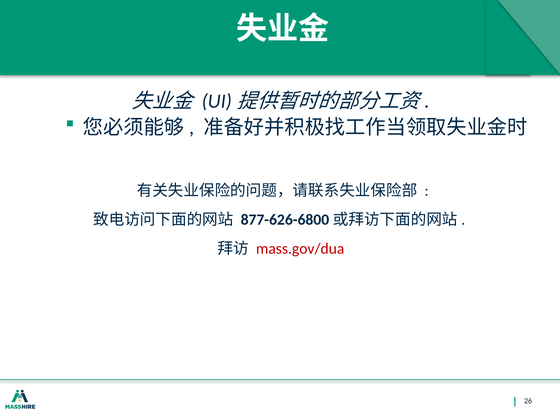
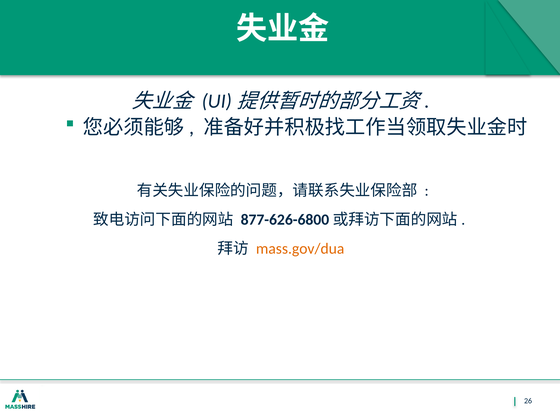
mass.gov/dua colour: red -> orange
